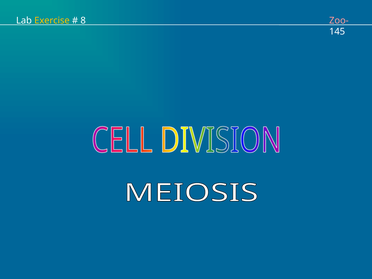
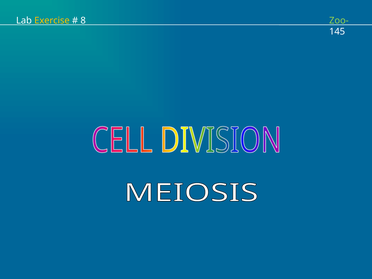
Zoo- colour: pink -> light green
